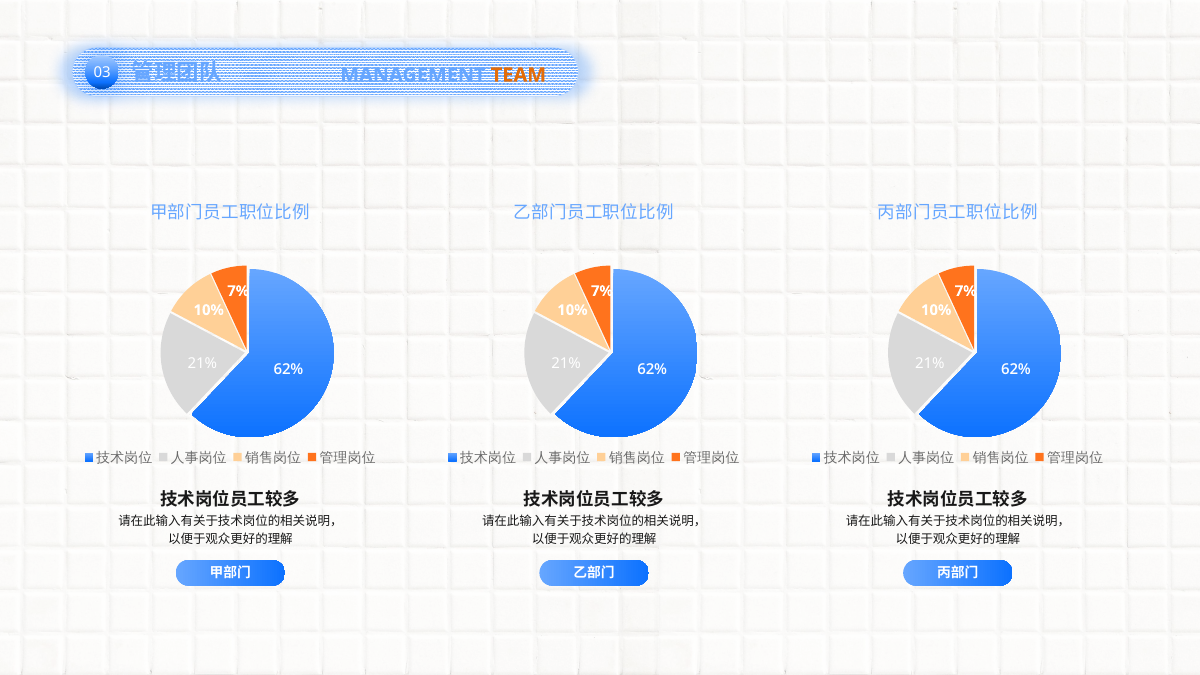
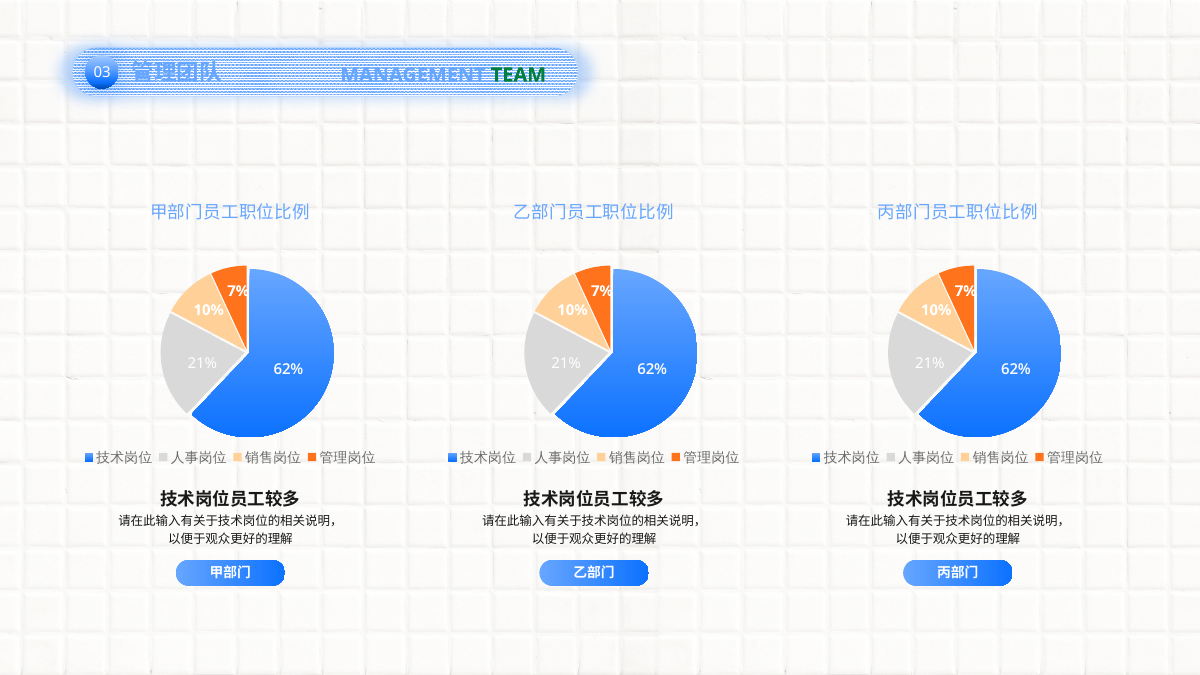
TEAM colour: orange -> green
